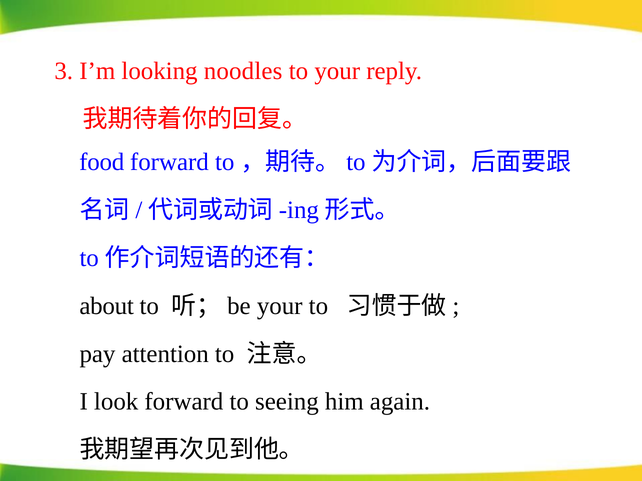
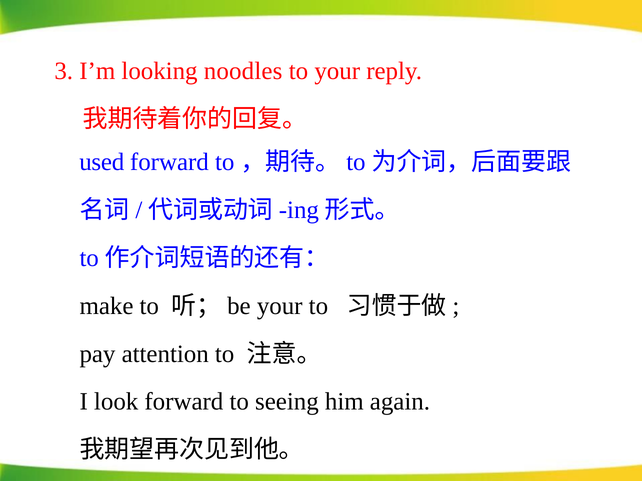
food: food -> used
about: about -> make
